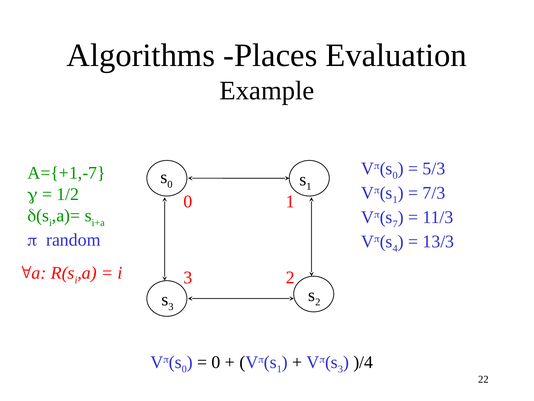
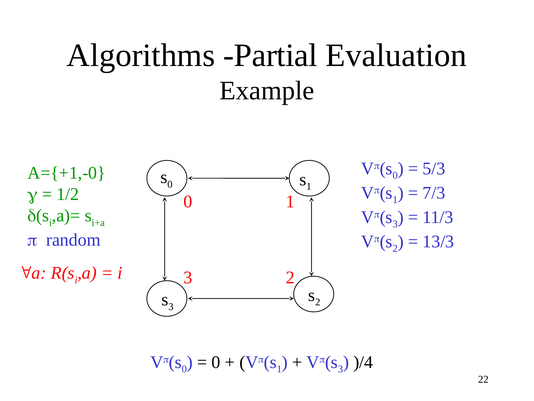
Places: Places -> Partial
A={+1,-7: A={+1,-7 -> A={+1,-0
7 at (395, 224): 7 -> 3
4 at (395, 248): 4 -> 2
